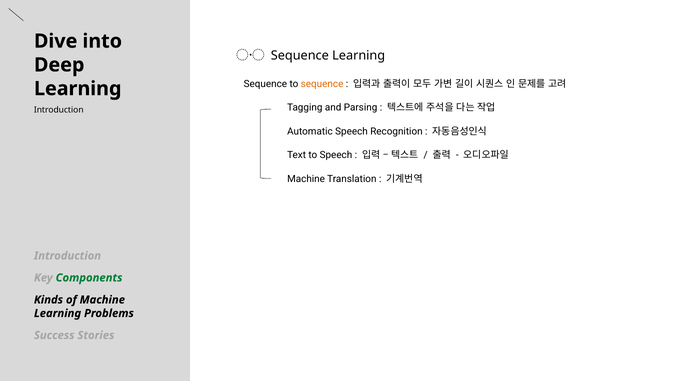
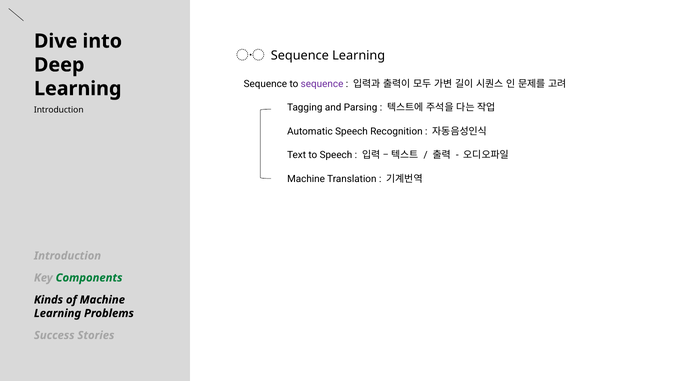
sequence at (322, 84) colour: orange -> purple
